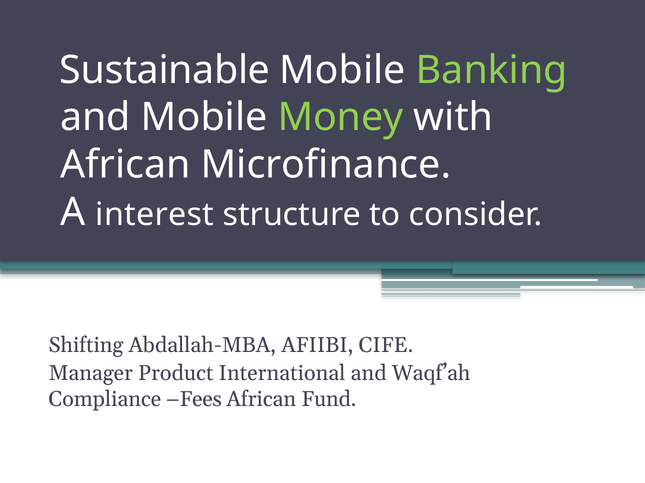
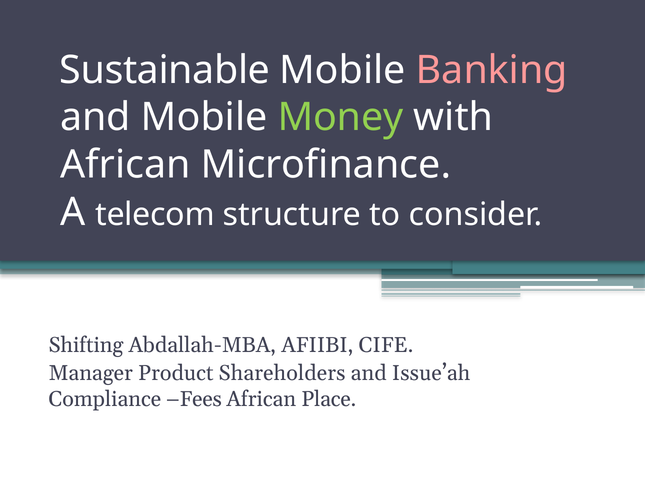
Banking colour: light green -> pink
interest: interest -> telecom
International: International -> Shareholders
Waqf’ah: Waqf’ah -> Issue’ah
Fund: Fund -> Place
